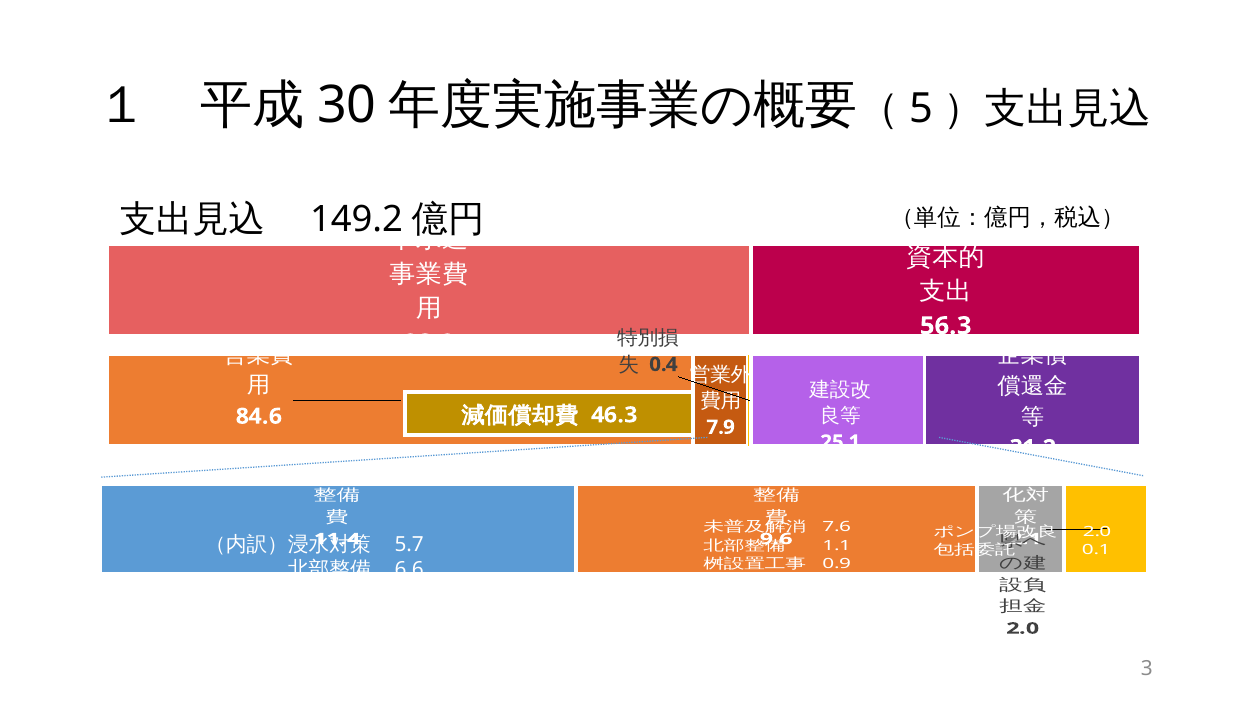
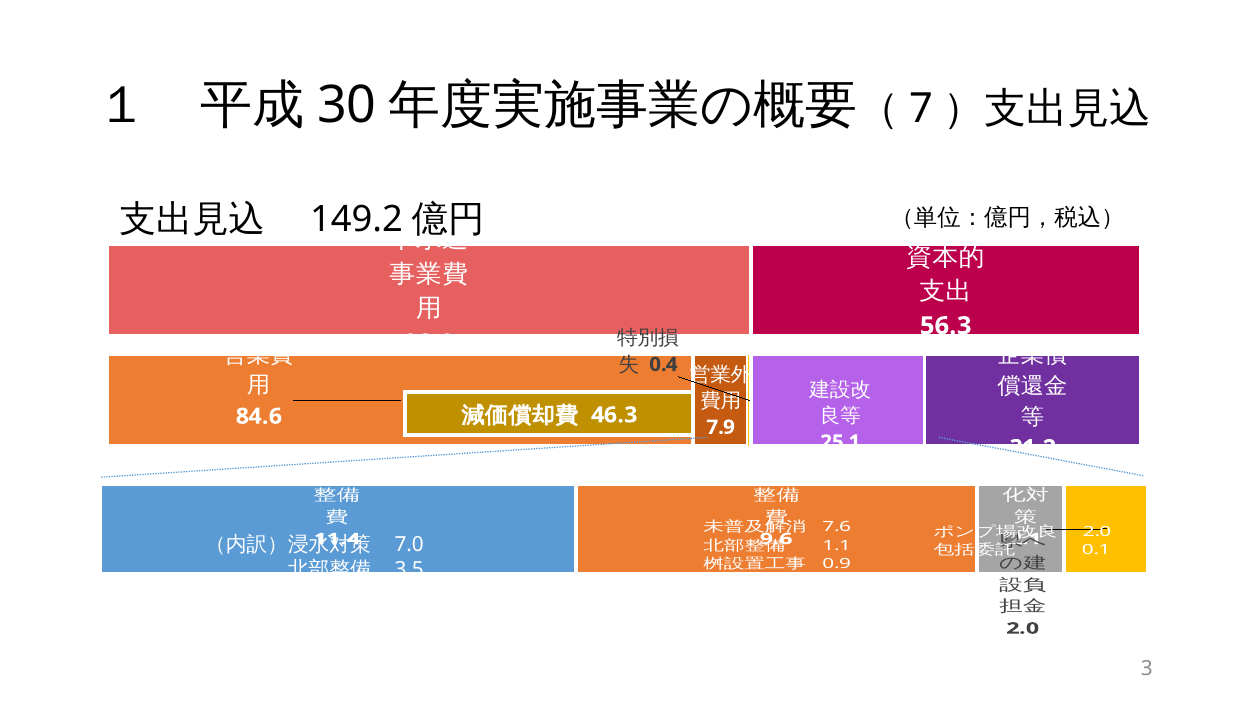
5: 5 -> 7
5.7: 5.7 -> 7.0
6.6: 6.6 -> 3.5
